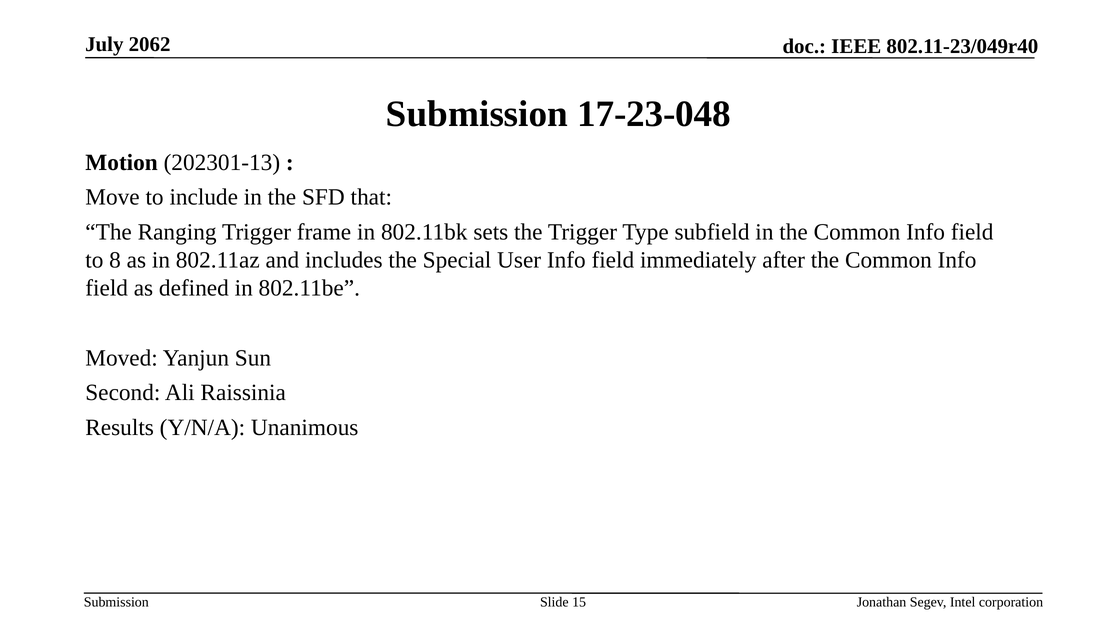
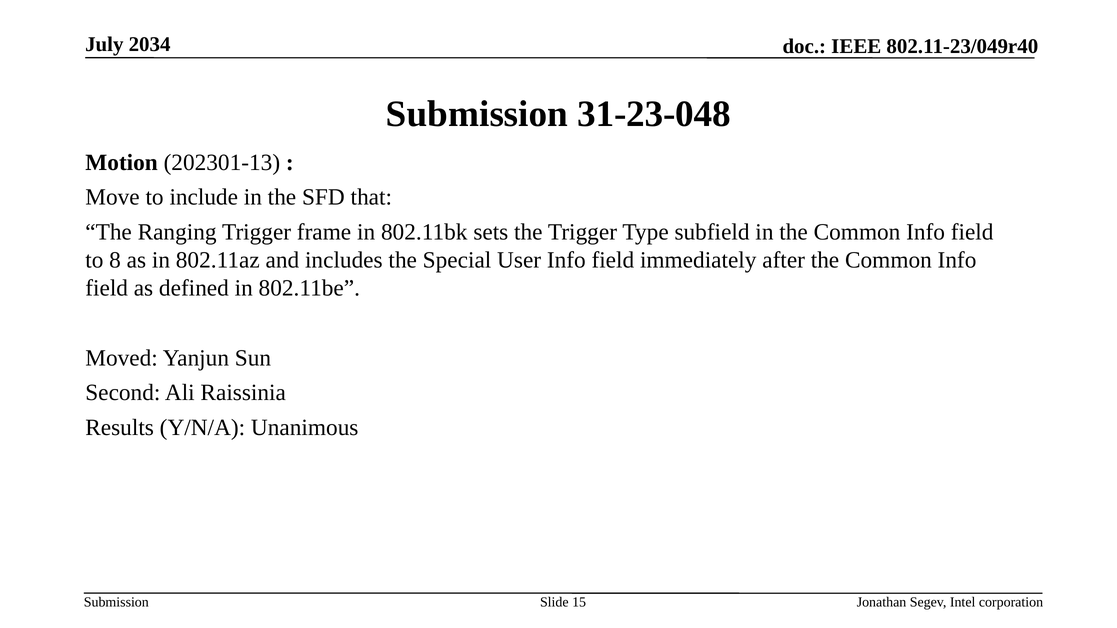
2062: 2062 -> 2034
17-23-048: 17-23-048 -> 31-23-048
